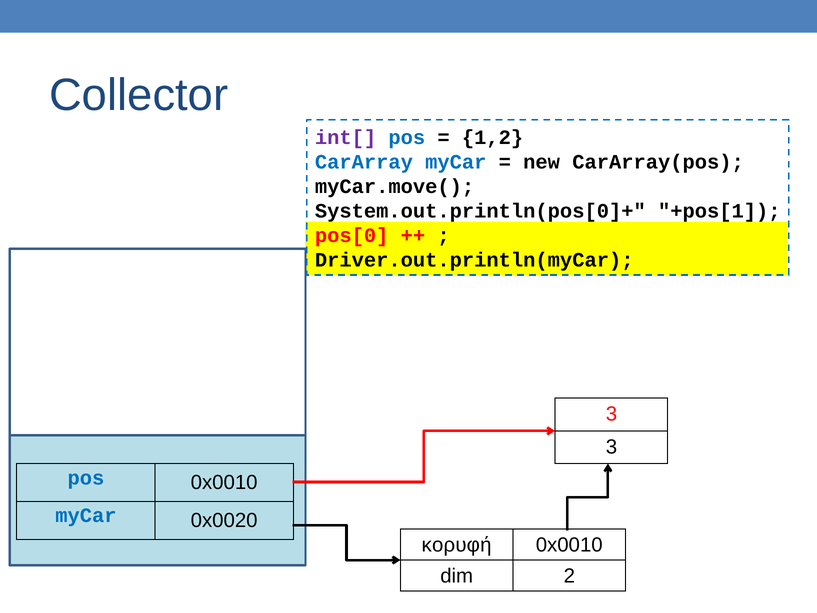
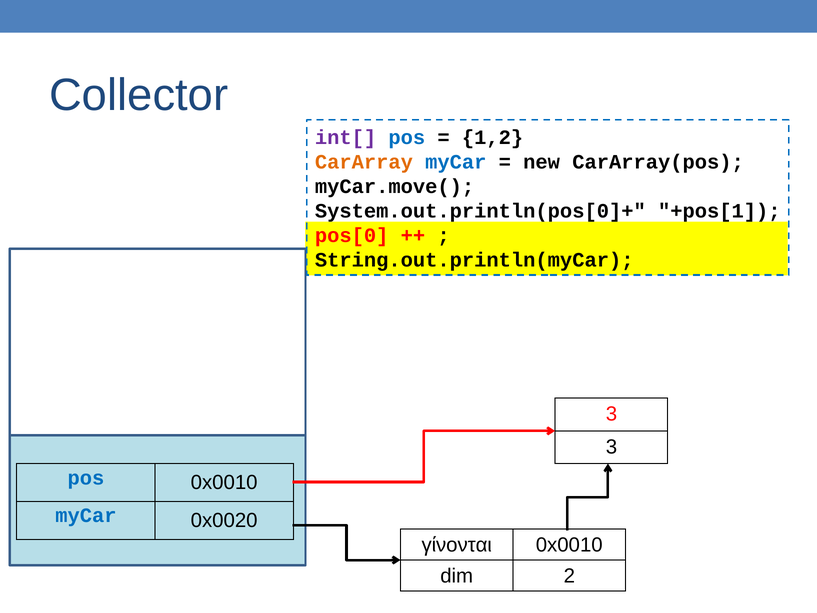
CarArray colour: blue -> orange
Driver.out.println(myCar: Driver.out.println(myCar -> String.out.println(myCar
κορυφή: κορυφή -> γίνονται
